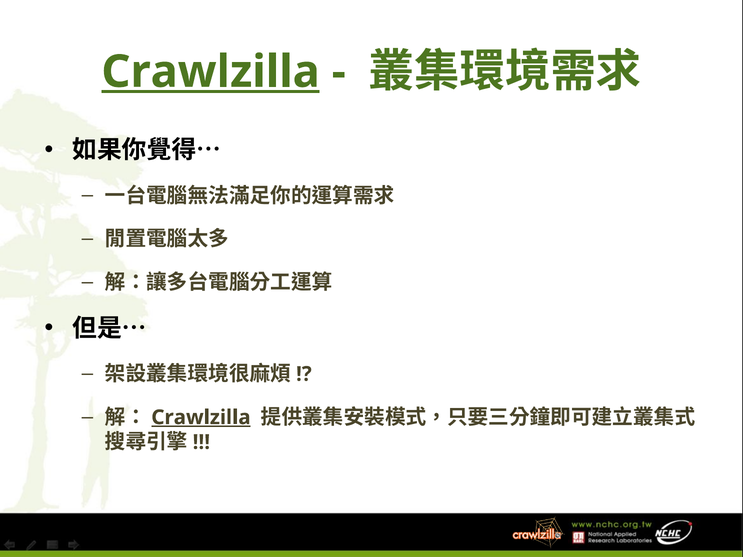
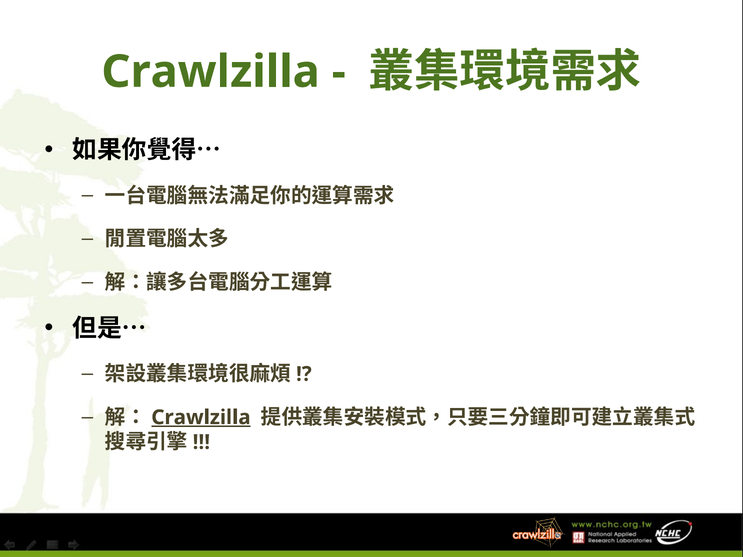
Crawlzilla at (211, 72) underline: present -> none
